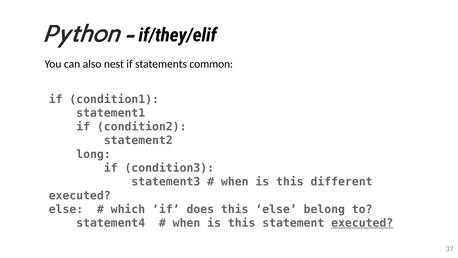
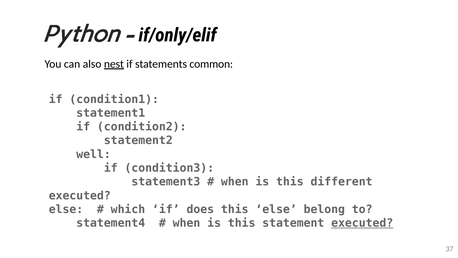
if/they/elif: if/they/elif -> if/only/elif
nest underline: none -> present
long: long -> well
